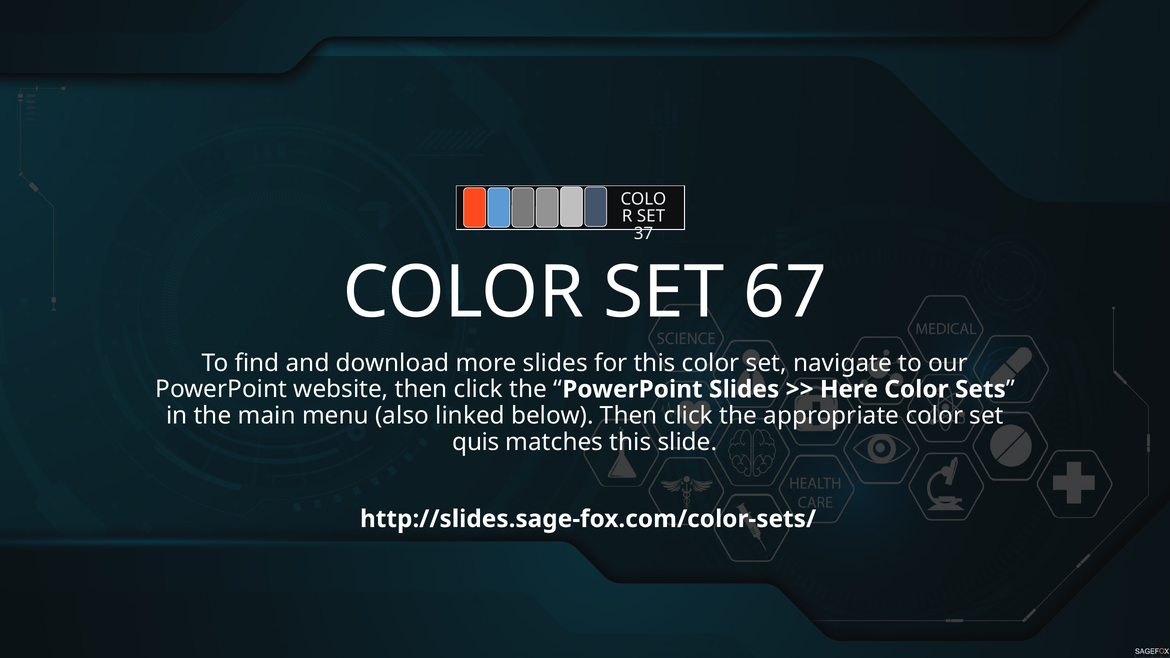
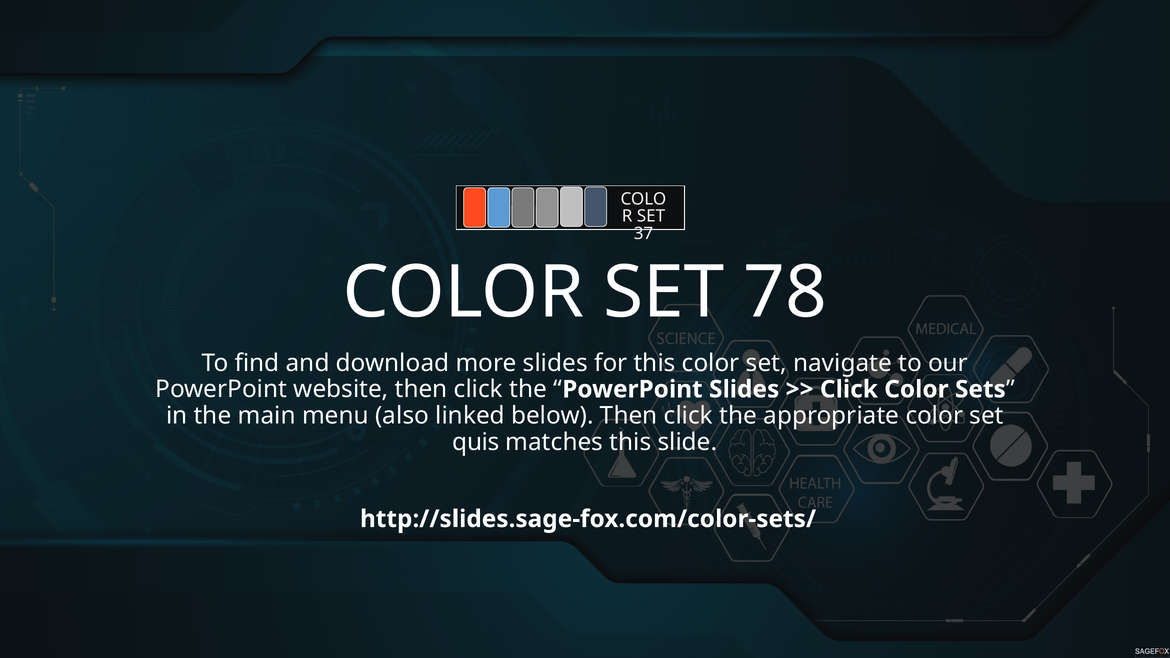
67: 67 -> 78
Here at (849, 389): Here -> Click
